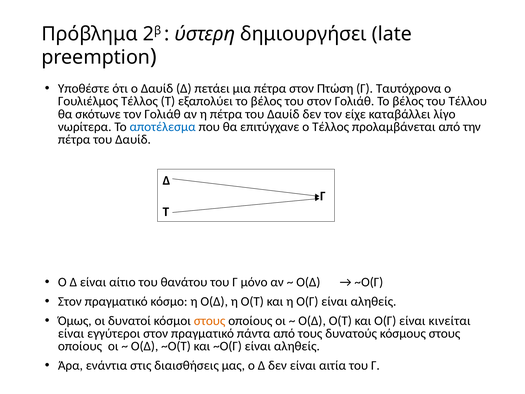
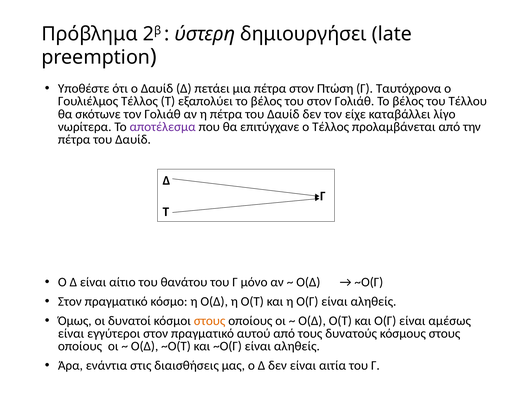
αποτέλεσμα colour: blue -> purple
κινείται: κινείται -> αμέσως
πάντα: πάντα -> αυτού
